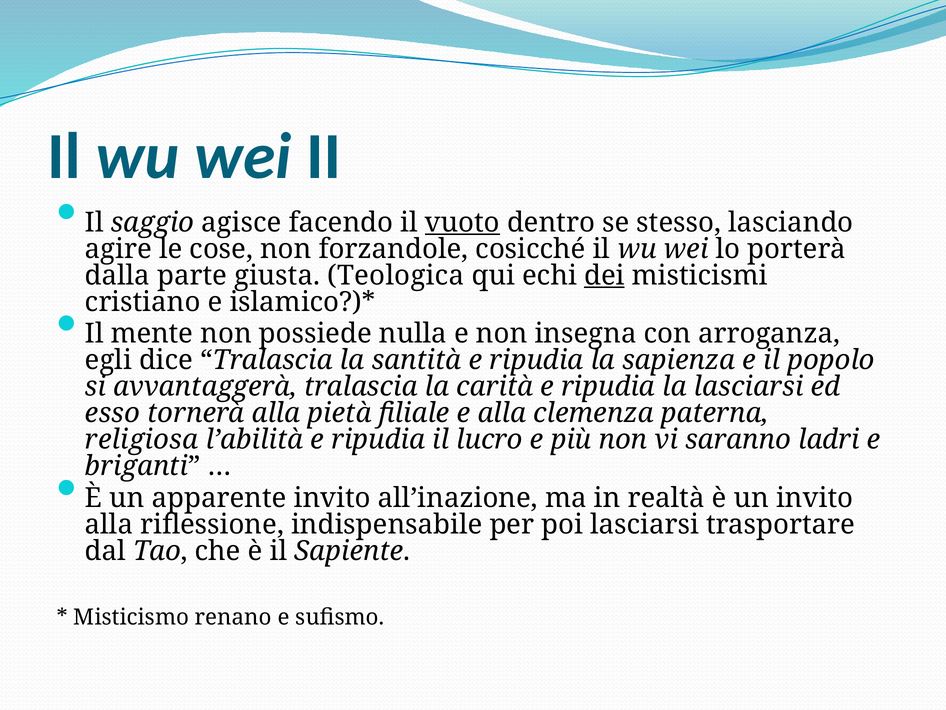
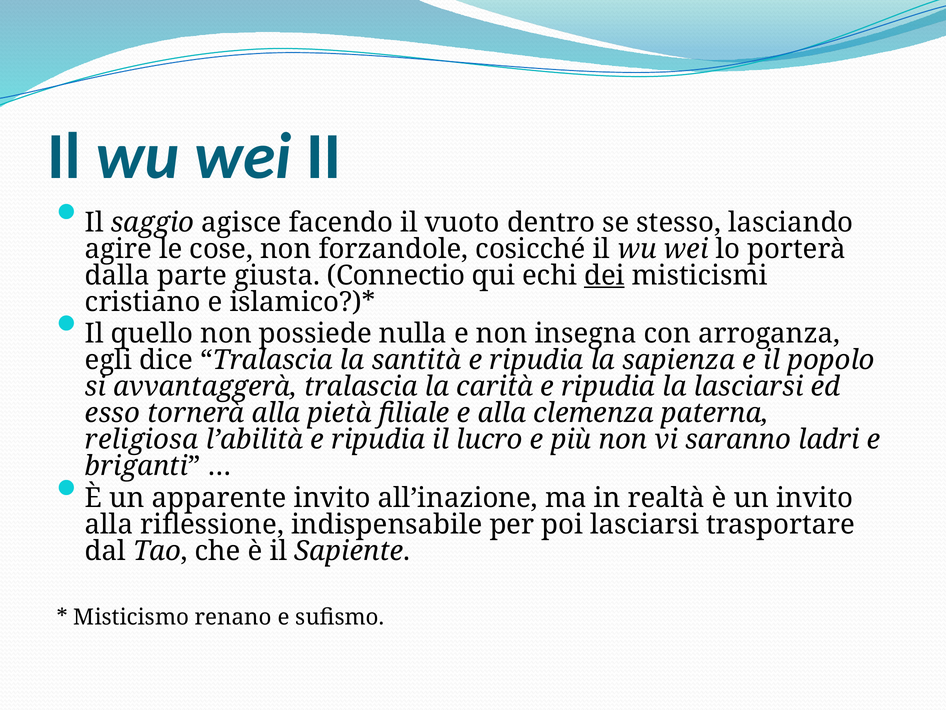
vuoto underline: present -> none
Teologica: Teologica -> Connectio
mente: mente -> quello
